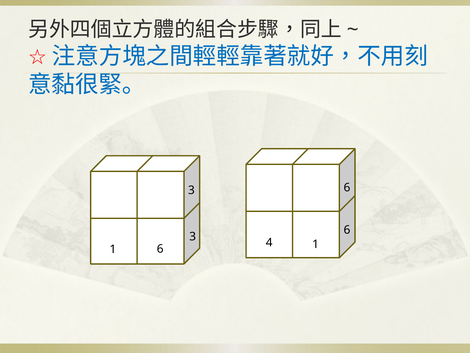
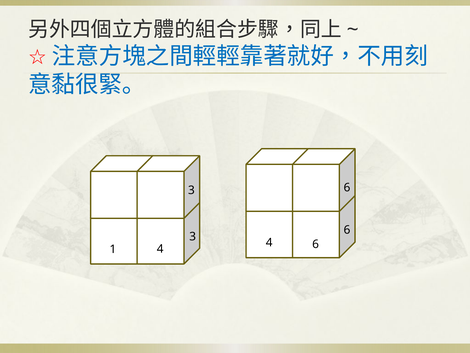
4 1: 1 -> 6
6 at (160, 249): 6 -> 4
